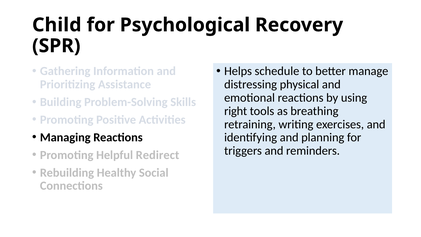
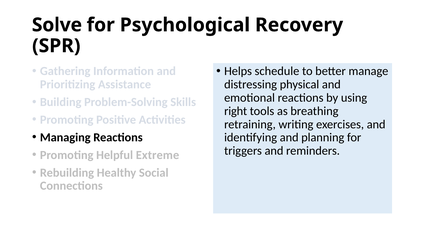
Child: Child -> Solve
Redirect: Redirect -> Extreme
